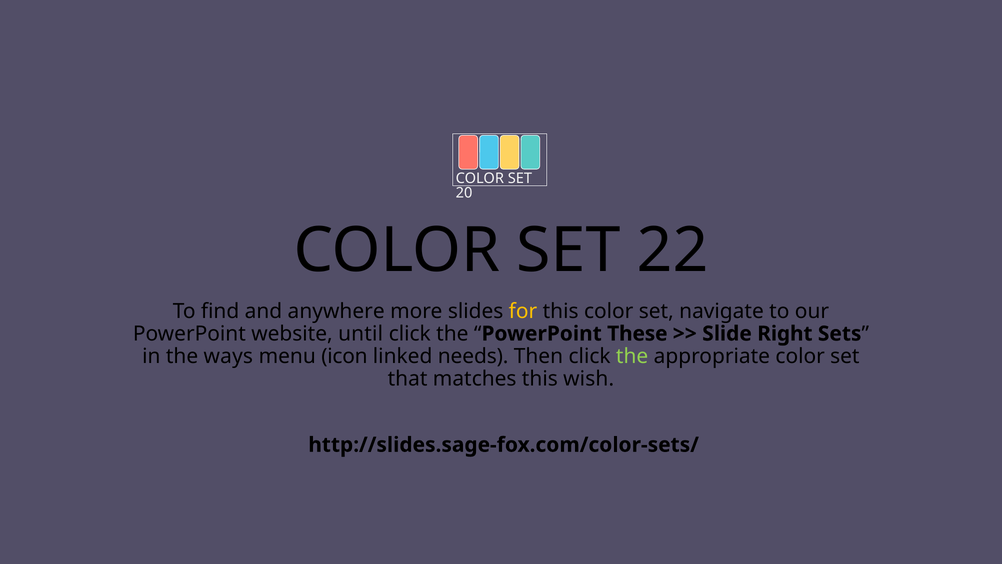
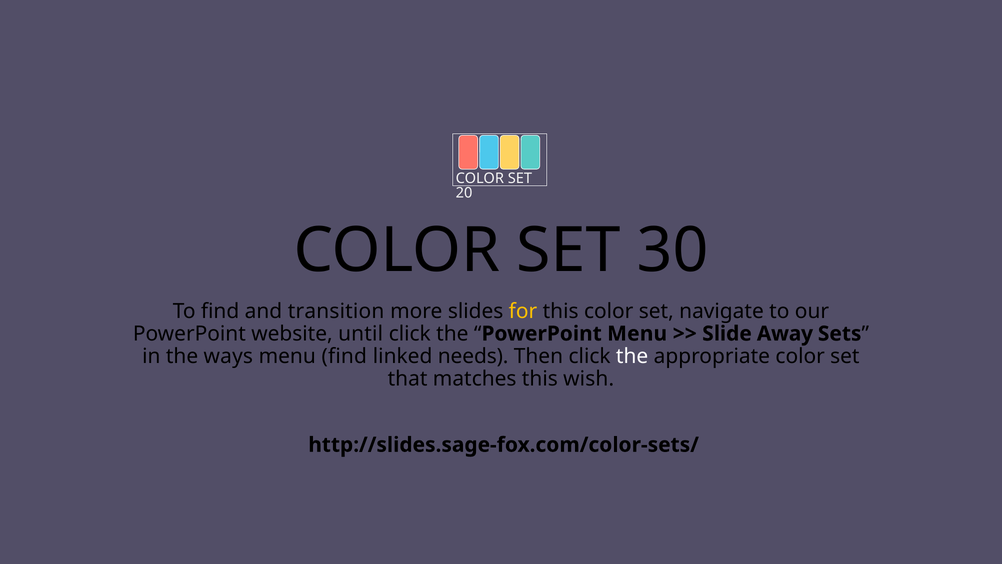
22: 22 -> 30
anywhere: anywhere -> transition
PowerPoint These: These -> Menu
Right: Right -> Away
menu icon: icon -> find
the at (632, 356) colour: light green -> white
